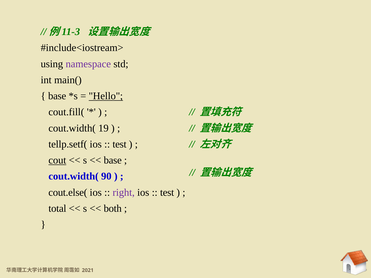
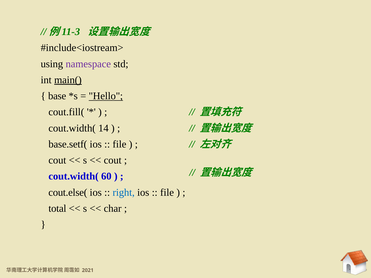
main( underline: none -> present
19: 19 -> 14
tellp.setf(: tellp.setf( -> base.setf(
test at (120, 144): test -> file
cout at (57, 160) underline: present -> none
base at (113, 160): base -> cout
90: 90 -> 60
right colour: purple -> blue
test at (167, 193): test -> file
both: both -> char
